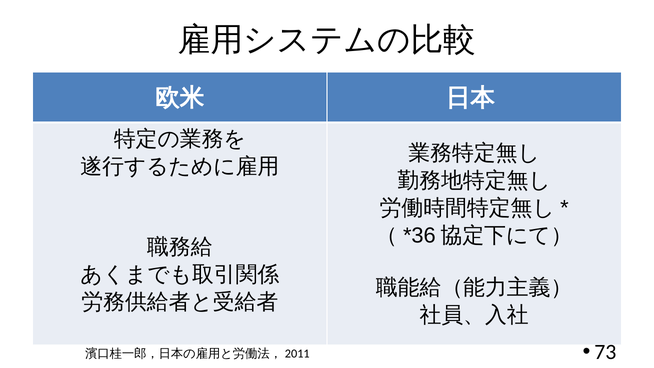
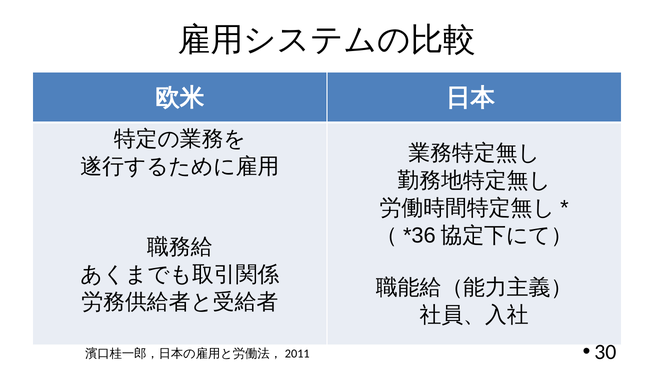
73: 73 -> 30
